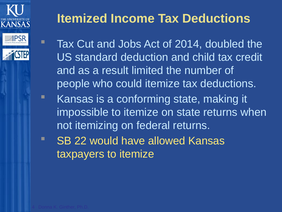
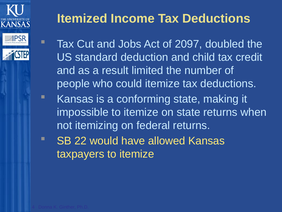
2014: 2014 -> 2097
